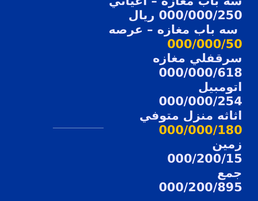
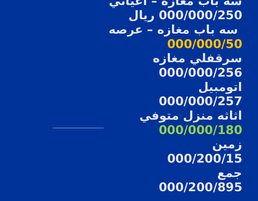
000/000/618: 000/000/618 -> 000/000/256
000/000/254: 000/000/254 -> 000/000/257
000/000/180 colour: yellow -> light green
